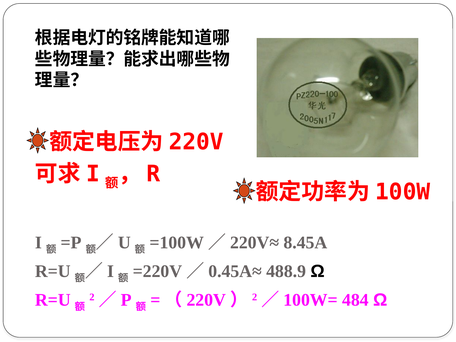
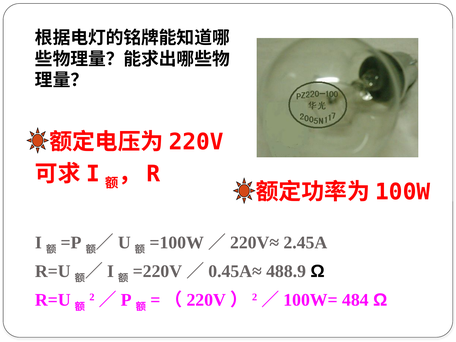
8.45A: 8.45A -> 2.45A
